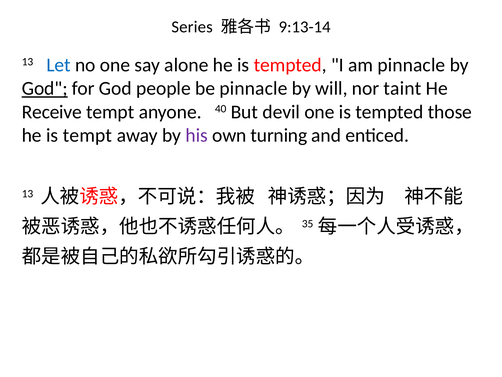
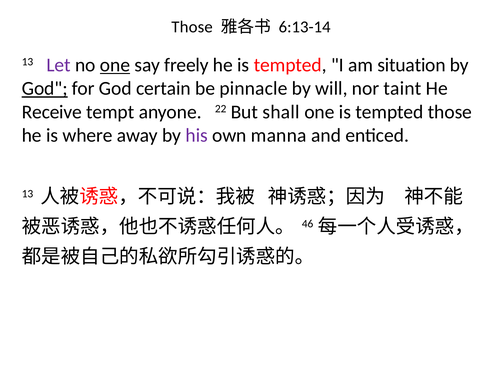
Series at (192, 27): Series -> Those
9:13-14: 9:13-14 -> 6:13-14
Let colour: blue -> purple
one at (115, 65) underline: none -> present
alone: alone -> freely
am pinnacle: pinnacle -> situation
people: people -> certain
40: 40 -> 22
devil: devil -> shall
is tempt: tempt -> where
turning: turning -> manna
35: 35 -> 46
